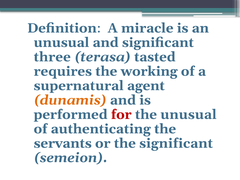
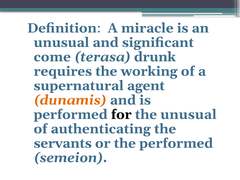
three: three -> come
tasted: tasted -> drunk
for colour: red -> black
the significant: significant -> performed
